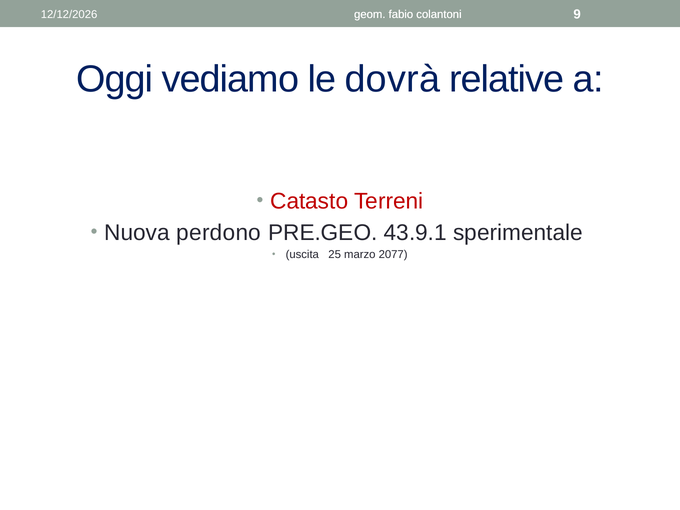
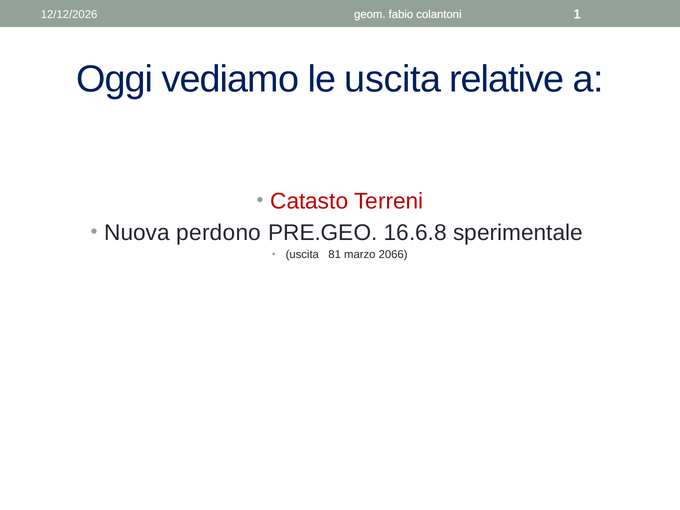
9: 9 -> 1
le dovrà: dovrà -> uscita
43.9.1: 43.9.1 -> 16.6.8
25: 25 -> 81
2077: 2077 -> 2066
